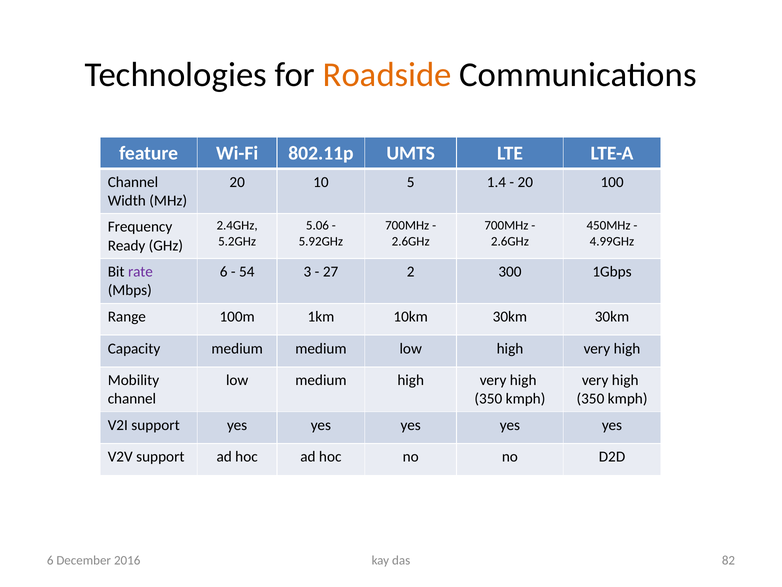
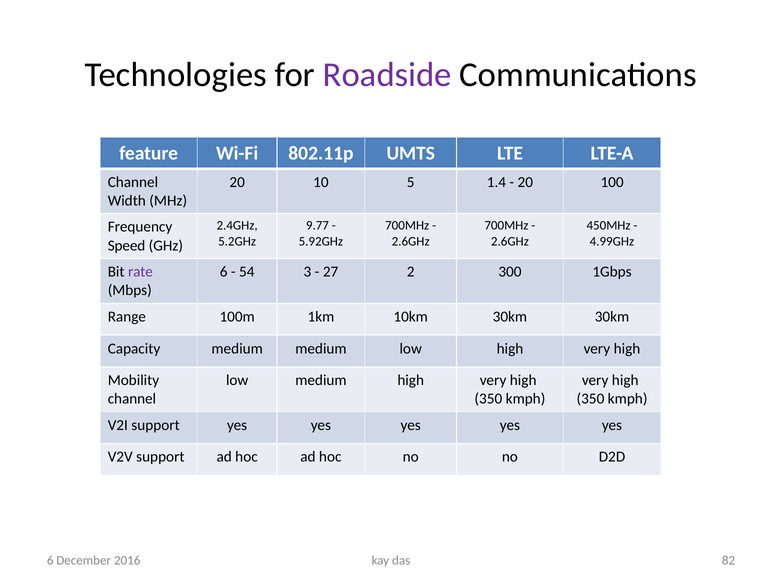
Roadside colour: orange -> purple
5.06: 5.06 -> 9.77
Ready: Ready -> Speed
